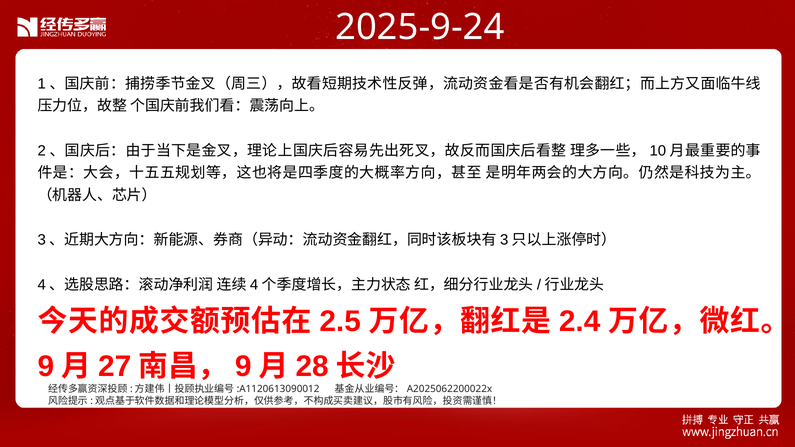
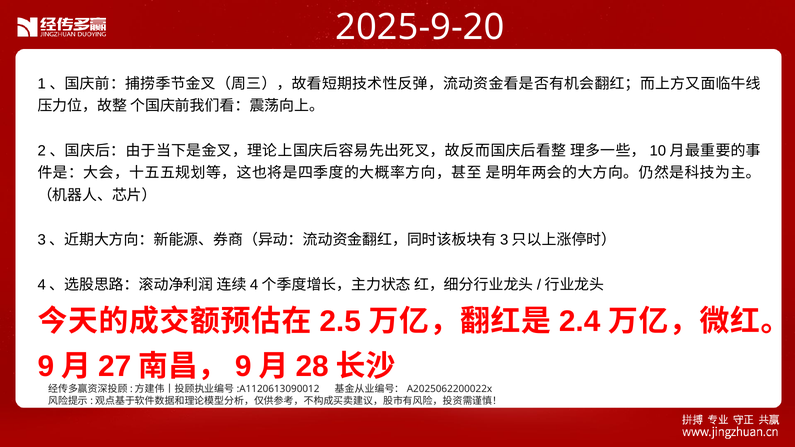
2025-9-24: 2025-9-24 -> 2025-9-20
